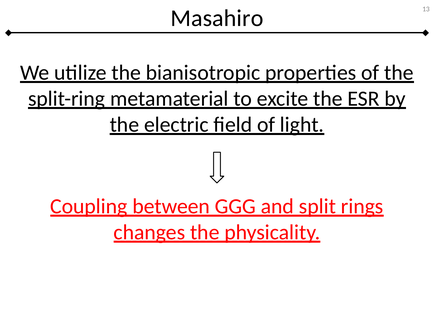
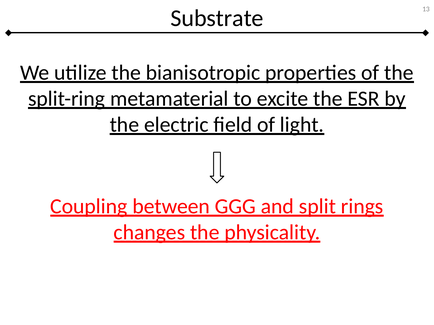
Masahiro: Masahiro -> Substrate
